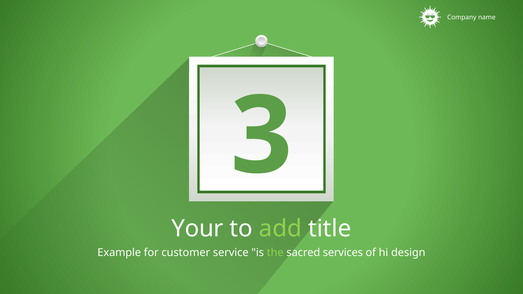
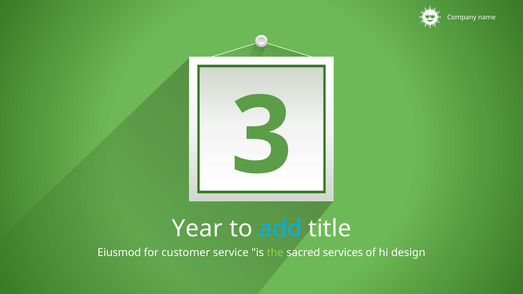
Your: Your -> Year
add colour: light green -> light blue
Example: Example -> Eiusmod
